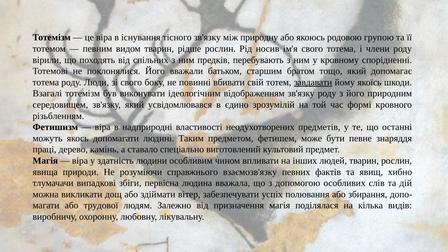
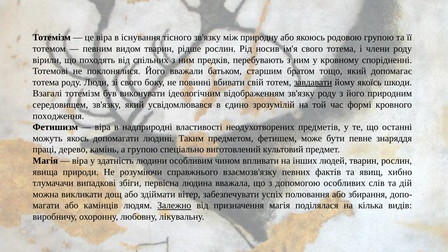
різьбленням: різьбленням -> походження
а ставало: ставало -> групою
трудової: трудової -> камінців
Залежно underline: none -> present
